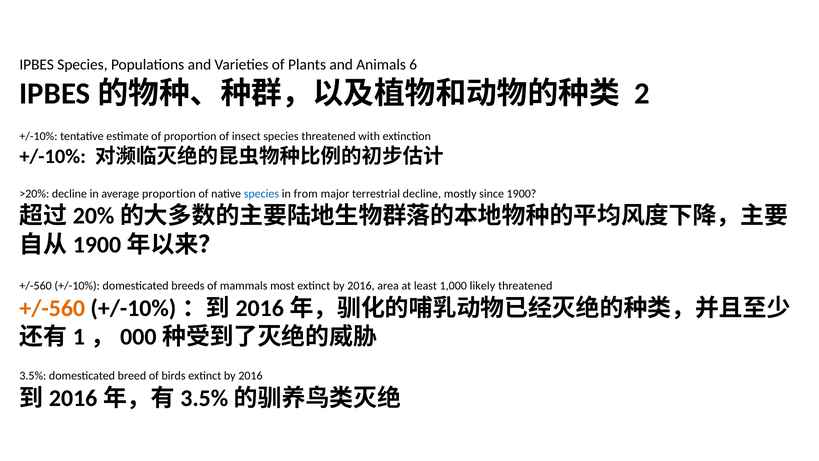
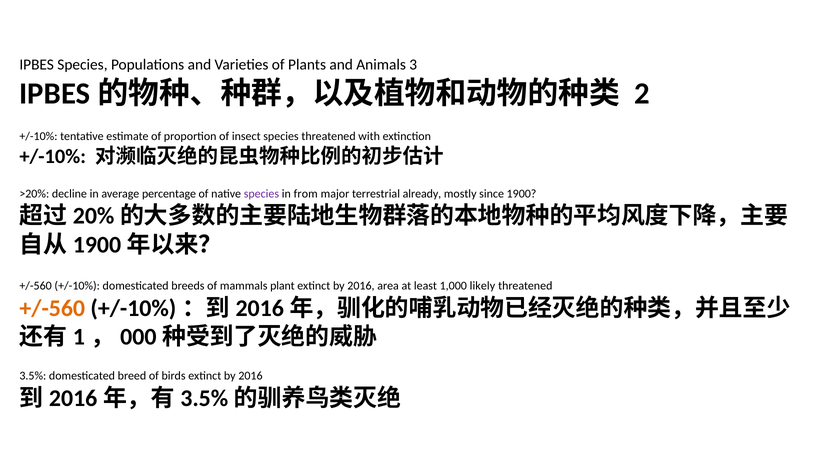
6: 6 -> 3
average proportion: proportion -> percentage
species at (261, 193) colour: blue -> purple
terrestrial decline: decline -> already
most: most -> plant
